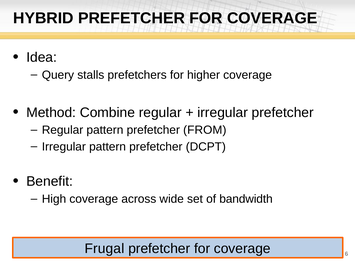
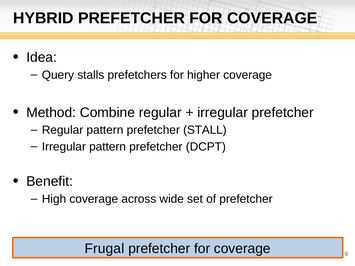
FROM: FROM -> STALL
of bandwidth: bandwidth -> prefetcher
